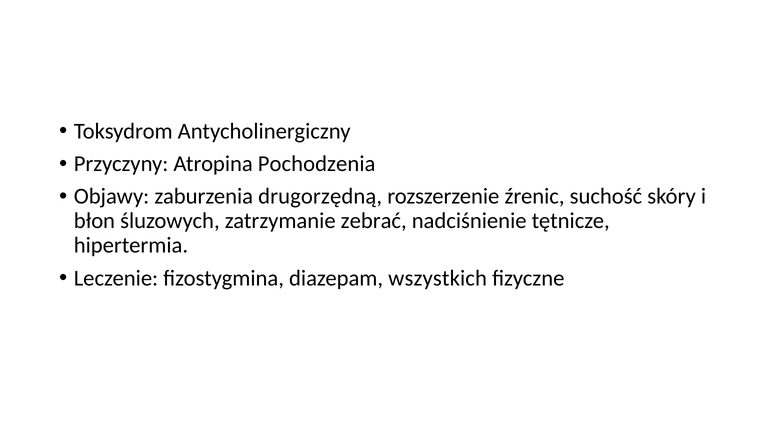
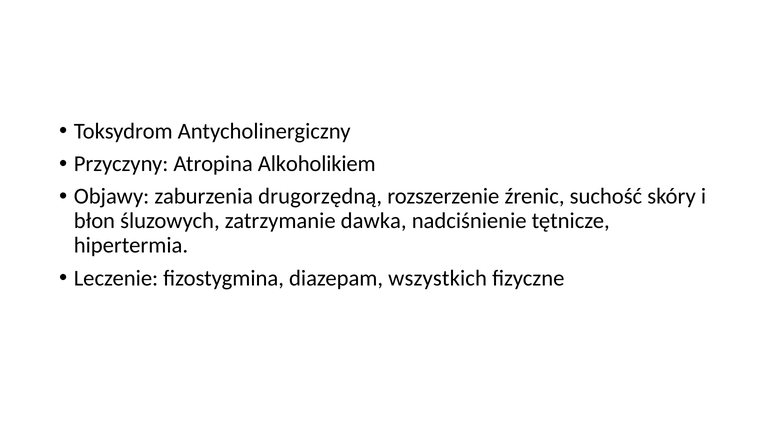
Pochodzenia: Pochodzenia -> Alkoholikiem
zebrać: zebrać -> dawka
